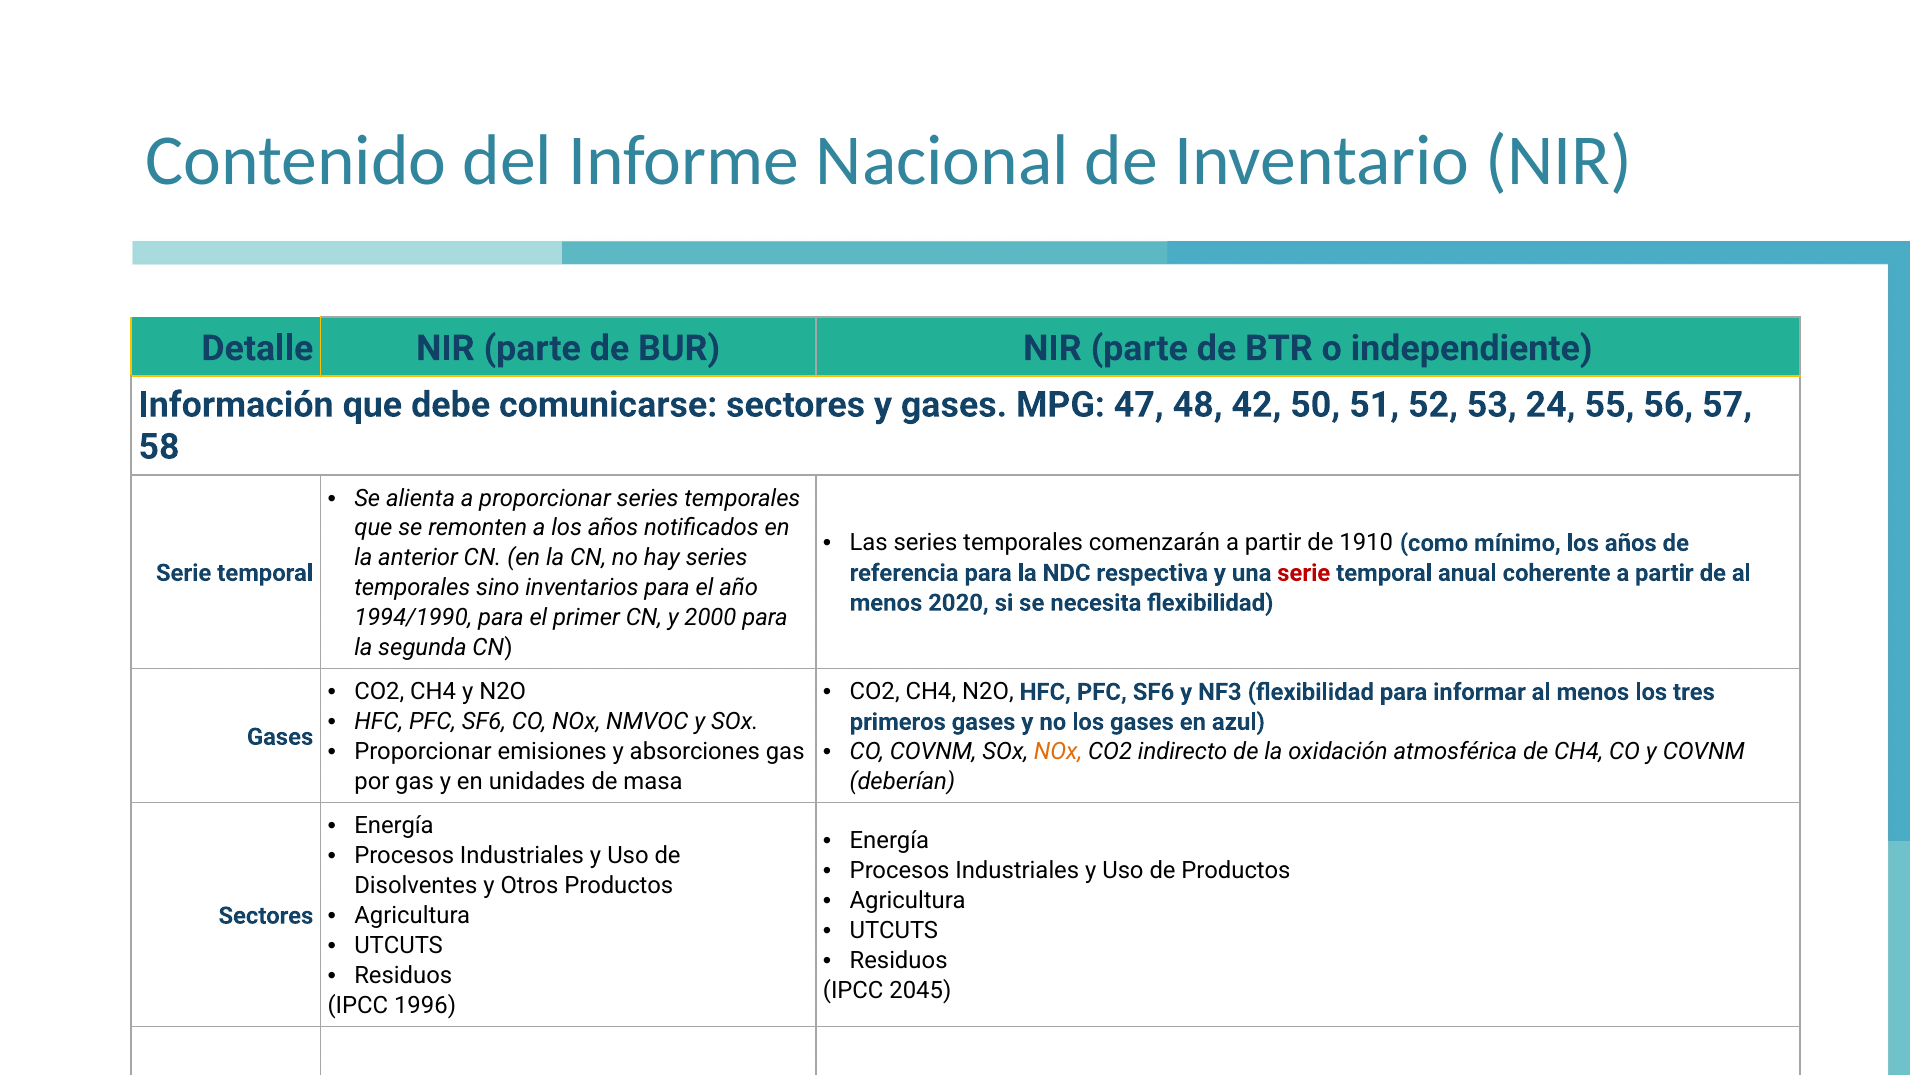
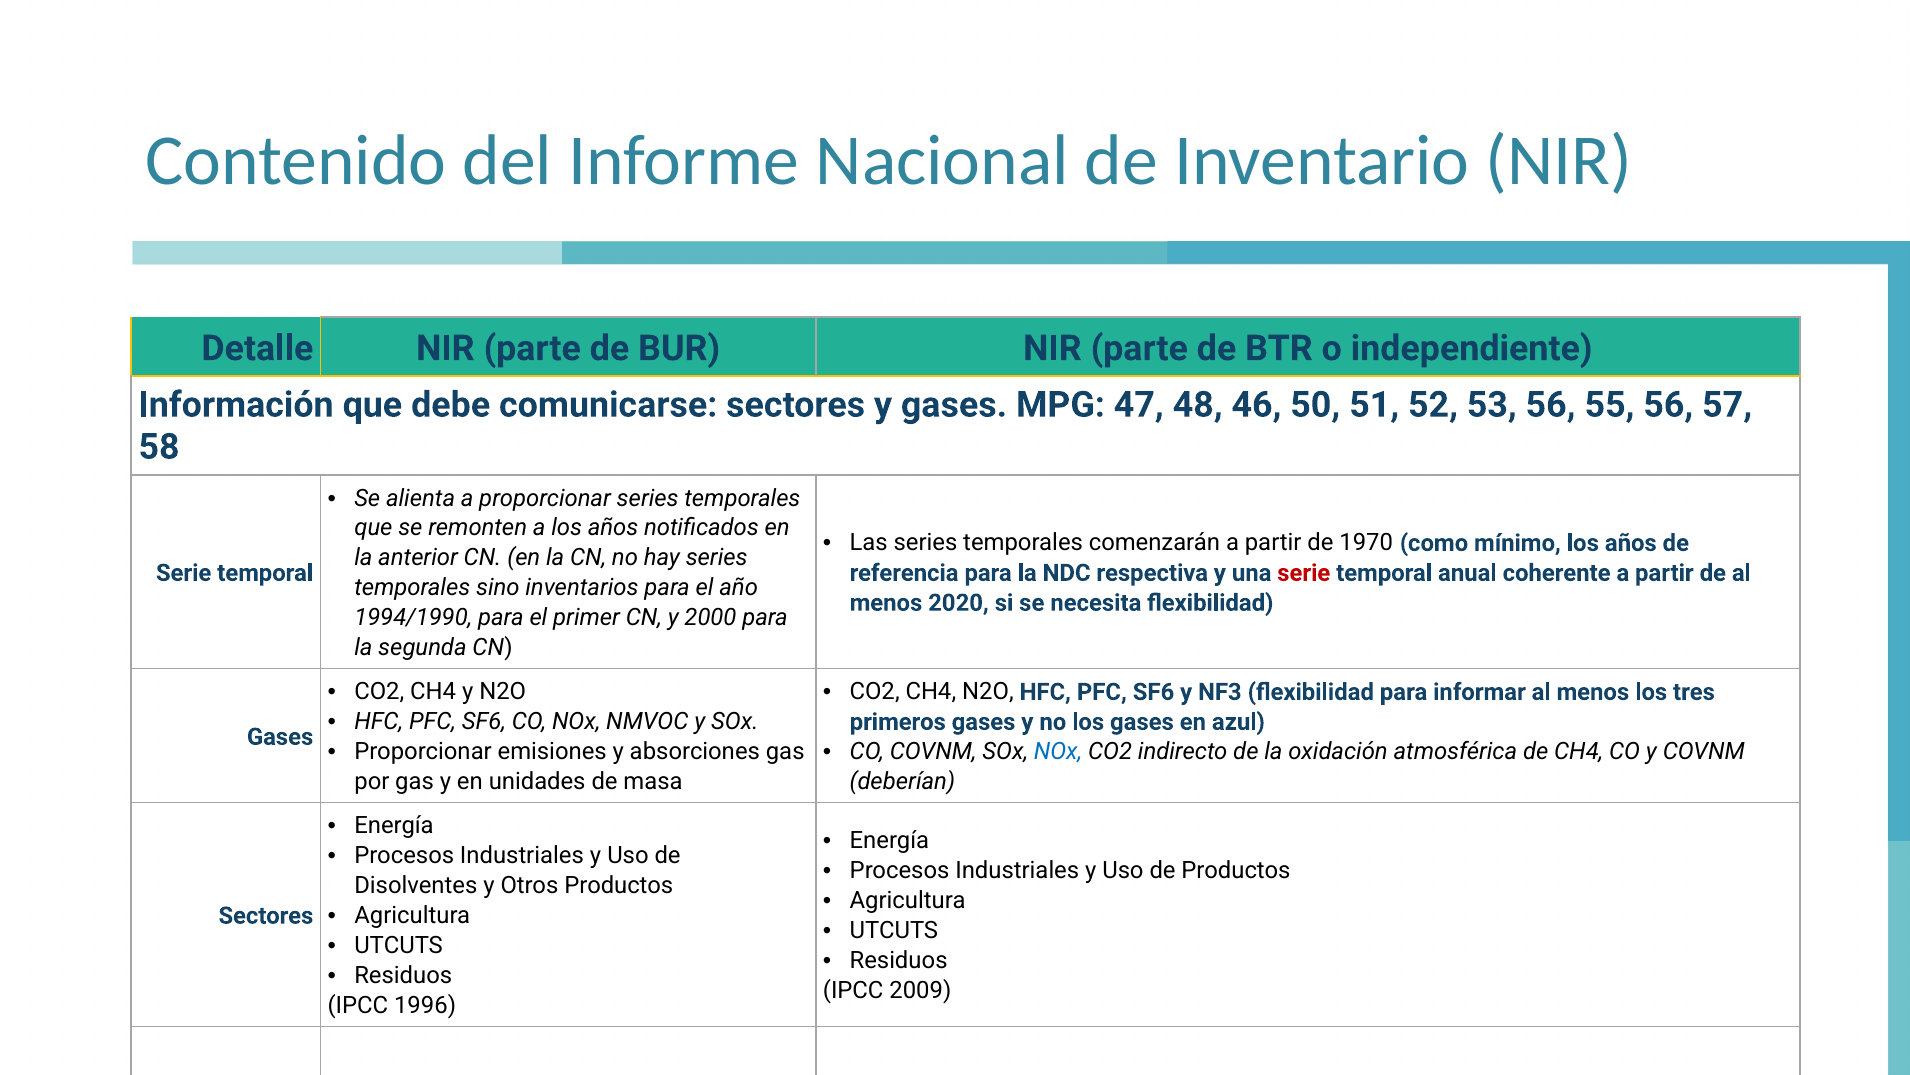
42: 42 -> 46
53 24: 24 -> 56
1910: 1910 -> 1970
NOx at (1058, 751) colour: orange -> blue
2045: 2045 -> 2009
